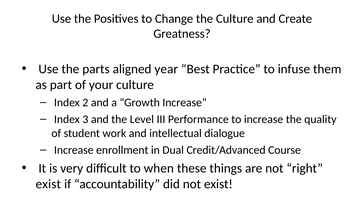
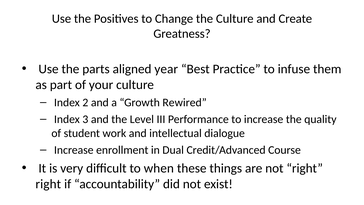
Growth Increase: Increase -> Rewired
exist at (48, 184): exist -> right
